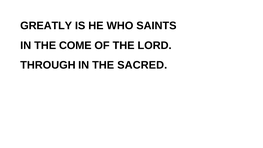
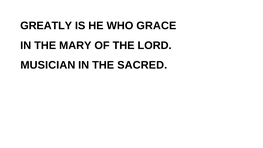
SAINTS: SAINTS -> GRACE
COME: COME -> MARY
THROUGH: THROUGH -> MUSICIAN
